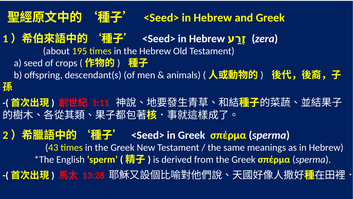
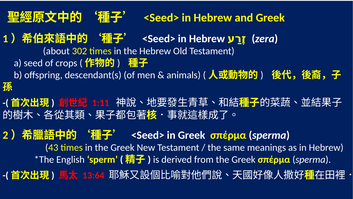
195: 195 -> 302
13:28: 13:28 -> 13:64
